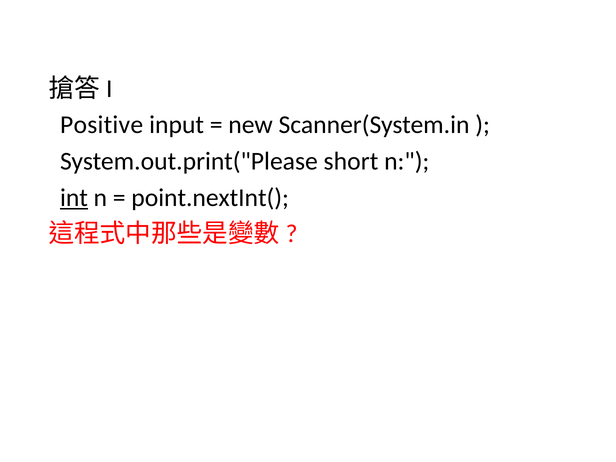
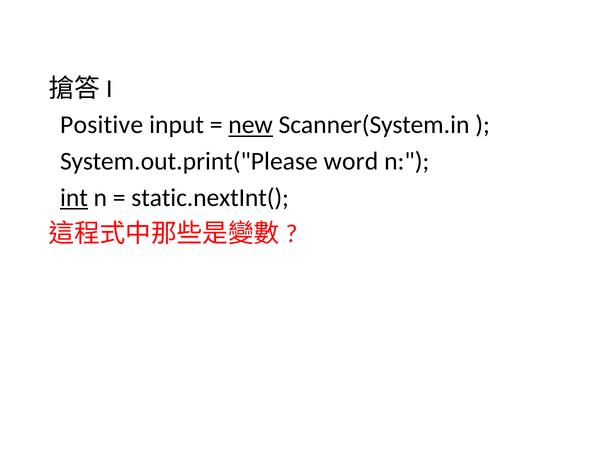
new underline: none -> present
short: short -> word
point.nextInt(: point.nextInt( -> static.nextInt(
